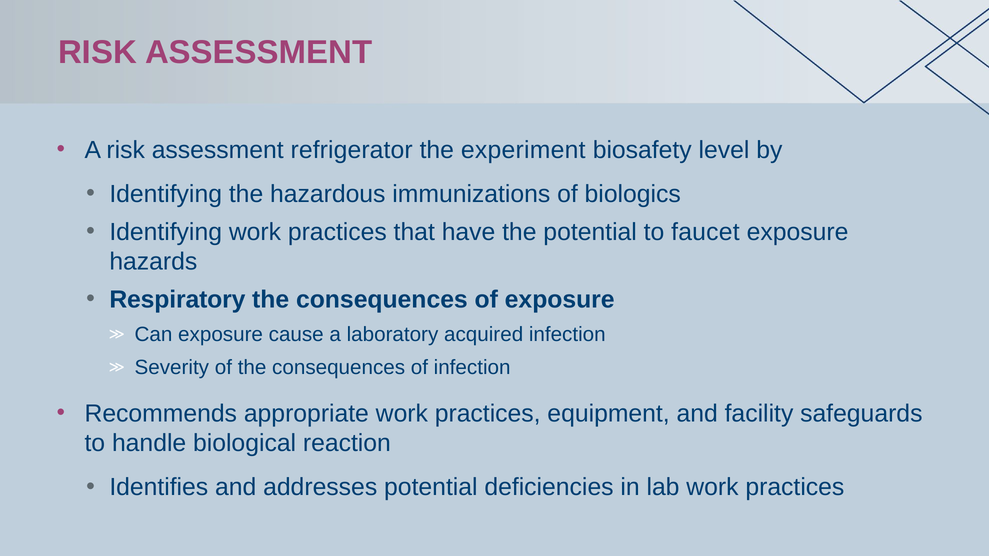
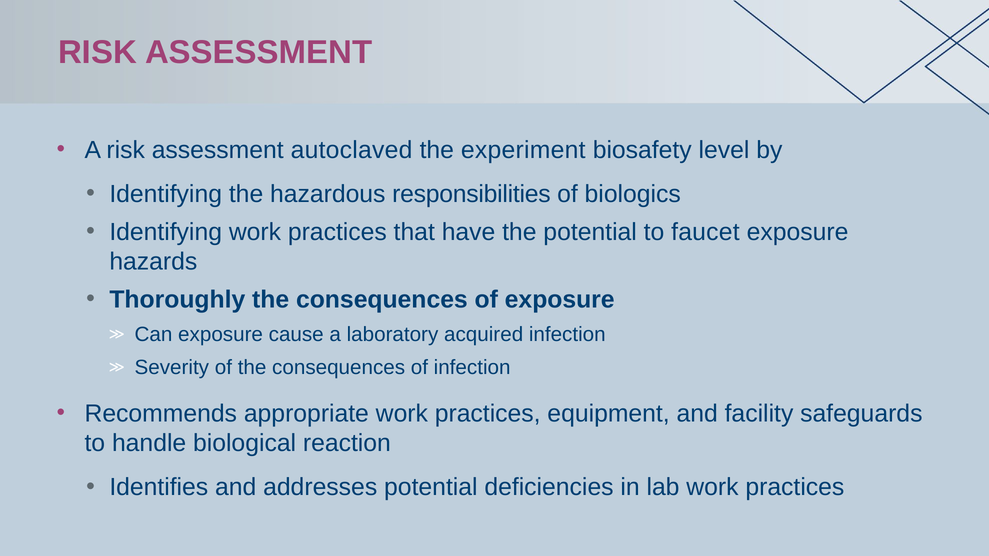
refrigerator: refrigerator -> autoclaved
immunizations: immunizations -> responsibilities
Respiratory: Respiratory -> Thoroughly
